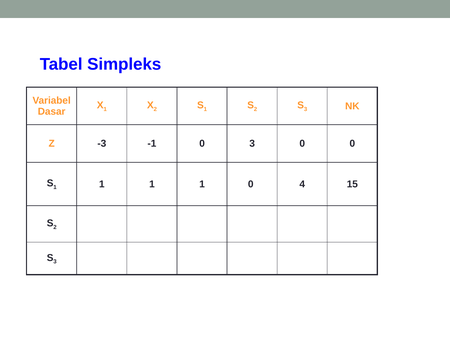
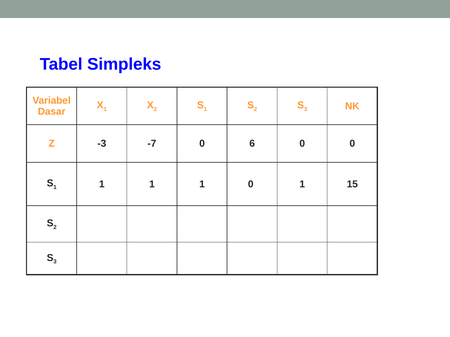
-1: -1 -> -7
0 3: 3 -> 6
0 4: 4 -> 1
